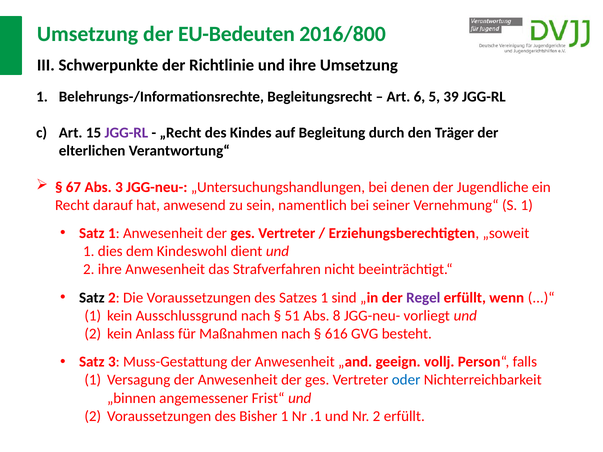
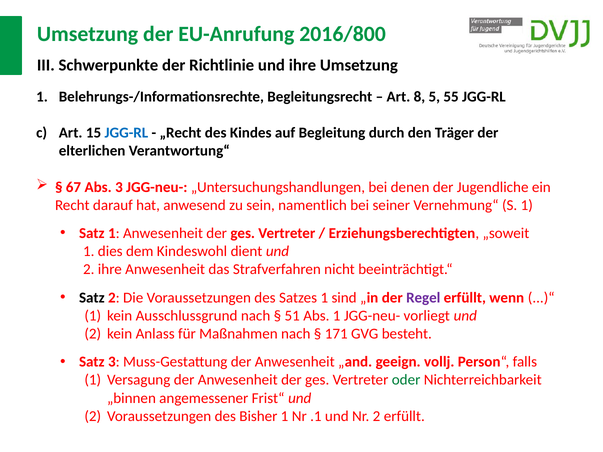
EU-Bedeuten: EU-Bedeuten -> EU-Anrufung
6: 6 -> 8
39: 39 -> 55
JGG-RL at (126, 133) colour: purple -> blue
Abs 8: 8 -> 1
616: 616 -> 171
oder colour: blue -> green
